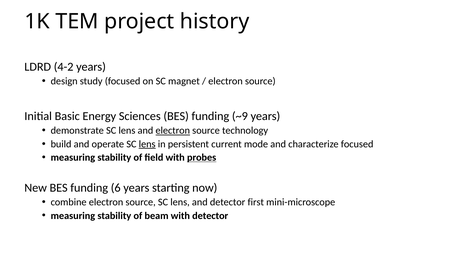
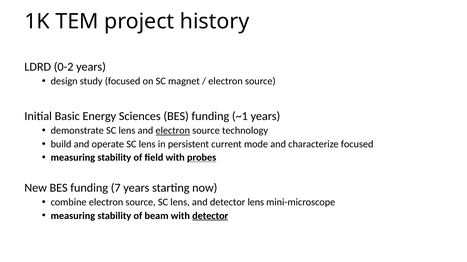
4-2: 4-2 -> 0-2
~9: ~9 -> ~1
lens at (147, 144) underline: present -> none
6: 6 -> 7
detector first: first -> lens
detector at (210, 216) underline: none -> present
